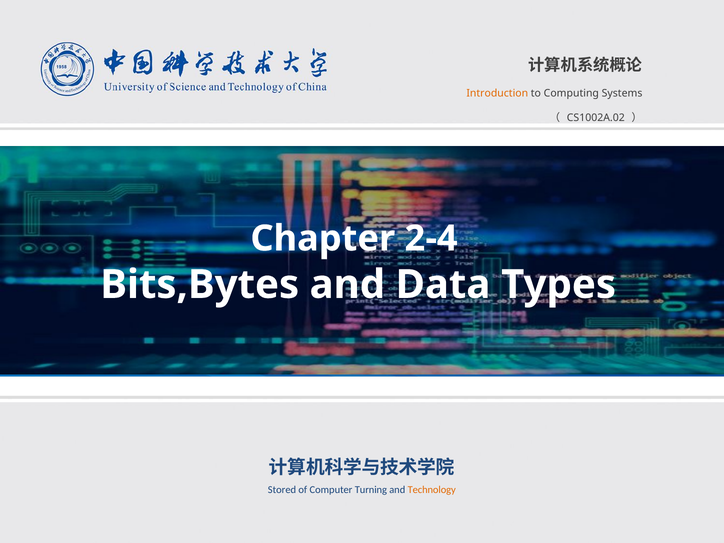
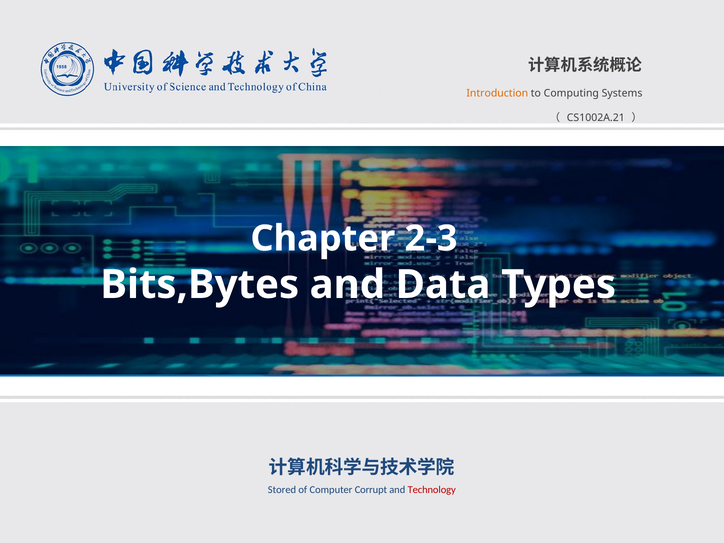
CS1002A.02: CS1002A.02 -> CS1002A.21
2-4: 2-4 -> 2-3
Turning: Turning -> Corrupt
Technology colour: orange -> red
